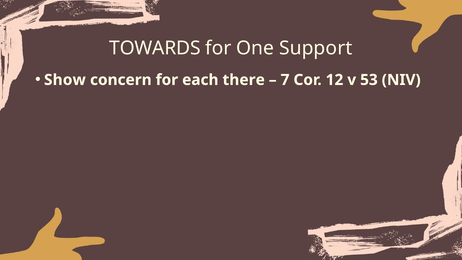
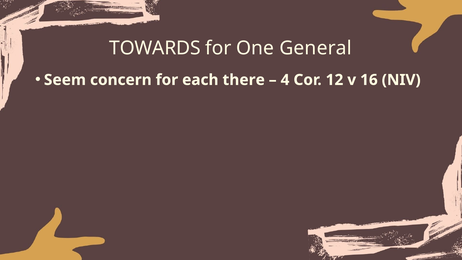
Support: Support -> General
Show: Show -> Seem
7: 7 -> 4
53: 53 -> 16
